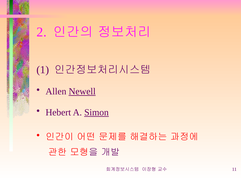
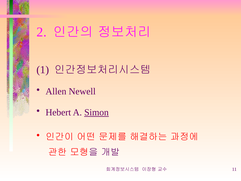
Newell underline: present -> none
